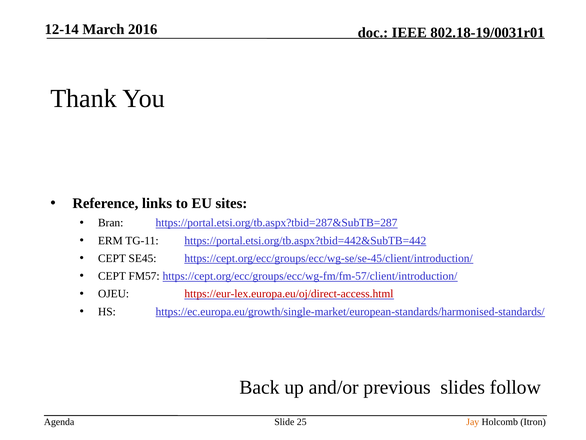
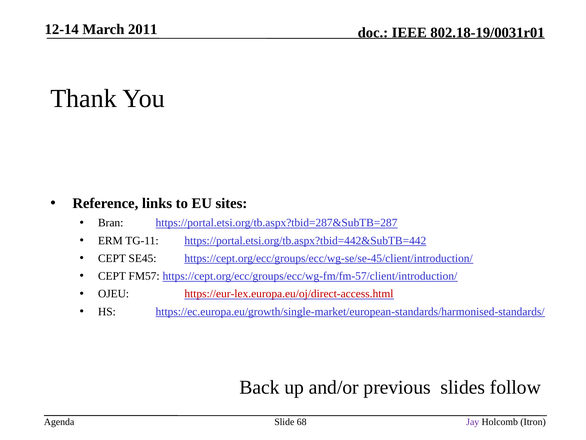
2016: 2016 -> 2011
25: 25 -> 68
Jay colour: orange -> purple
